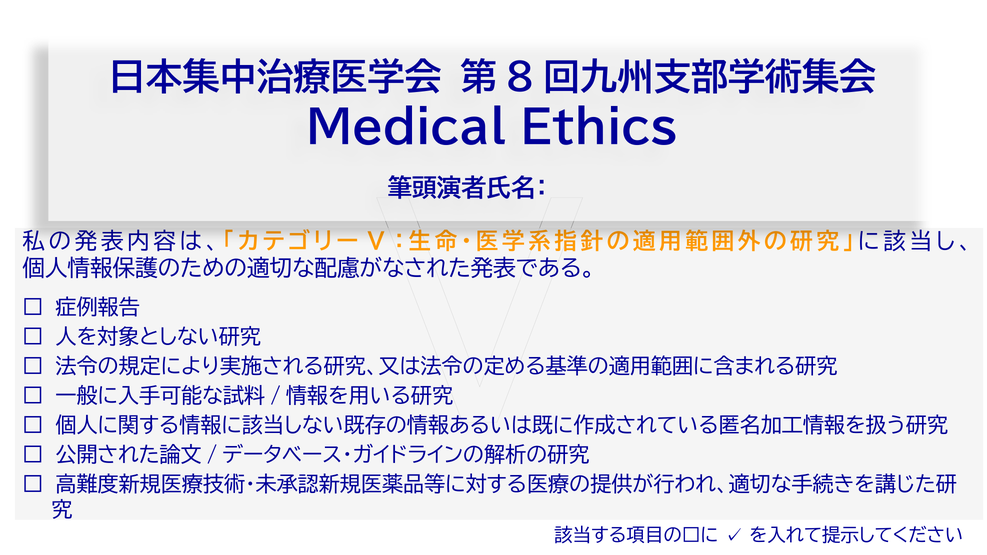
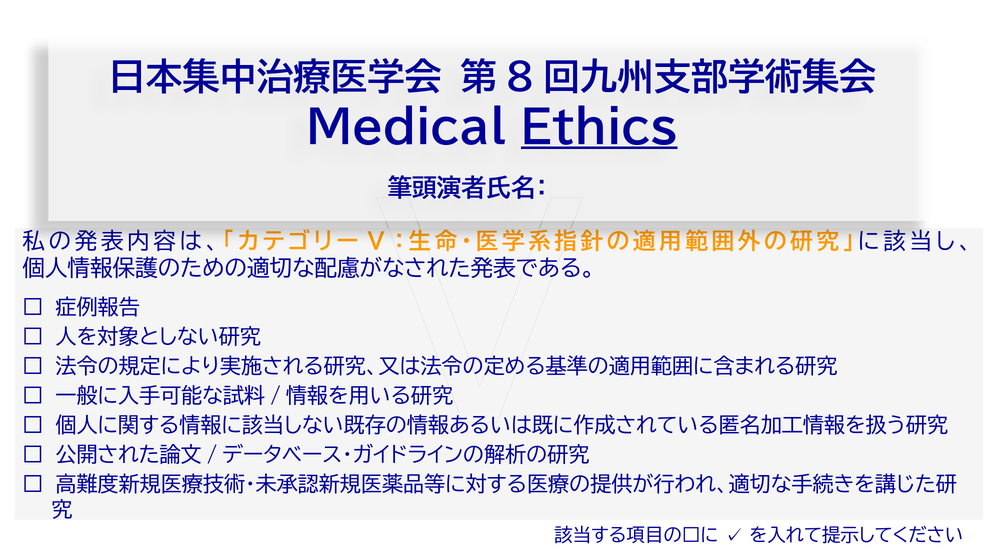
Ethics underline: none -> present
